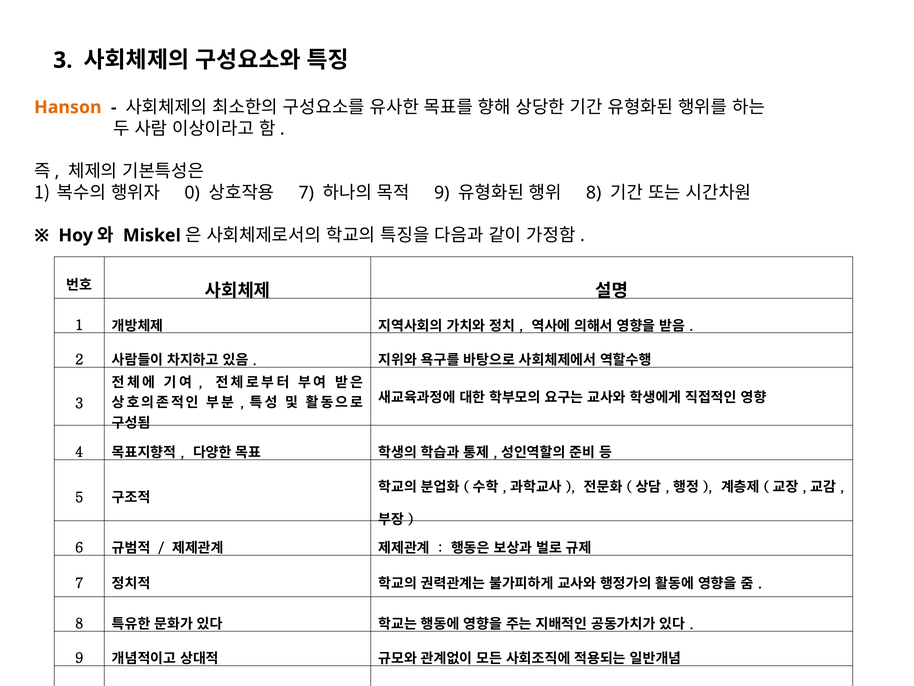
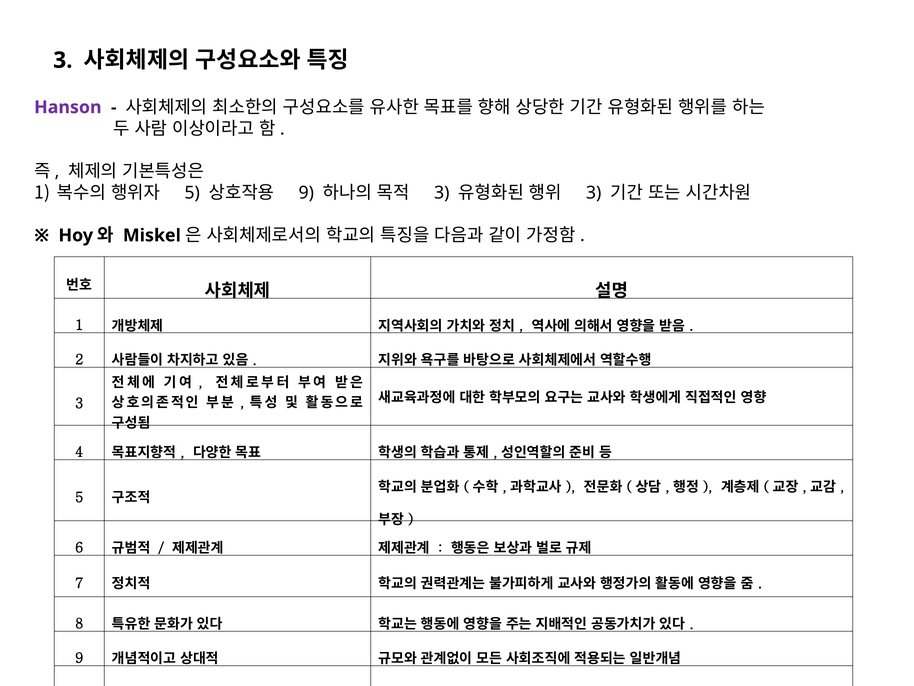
Hanson colour: orange -> purple
0 at (192, 193): 0 -> 5
7 at (306, 193): 7 -> 9
9 at (442, 193): 9 -> 3
8 at (594, 193): 8 -> 3
